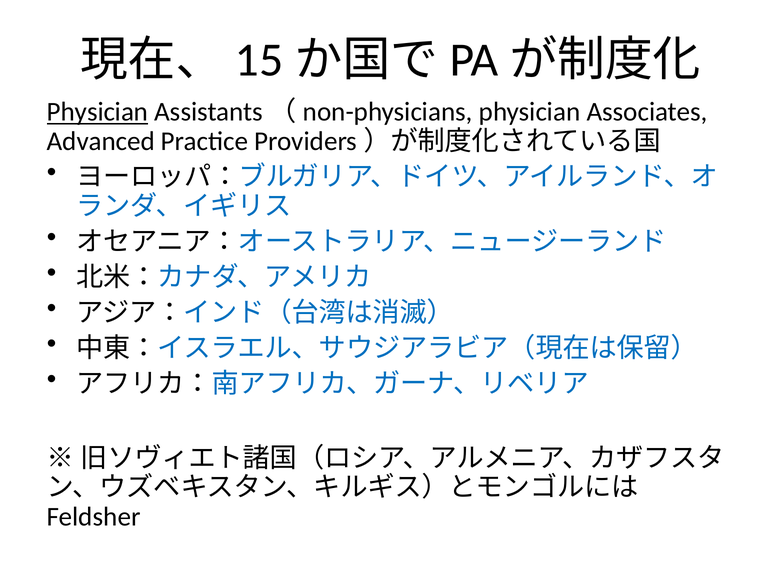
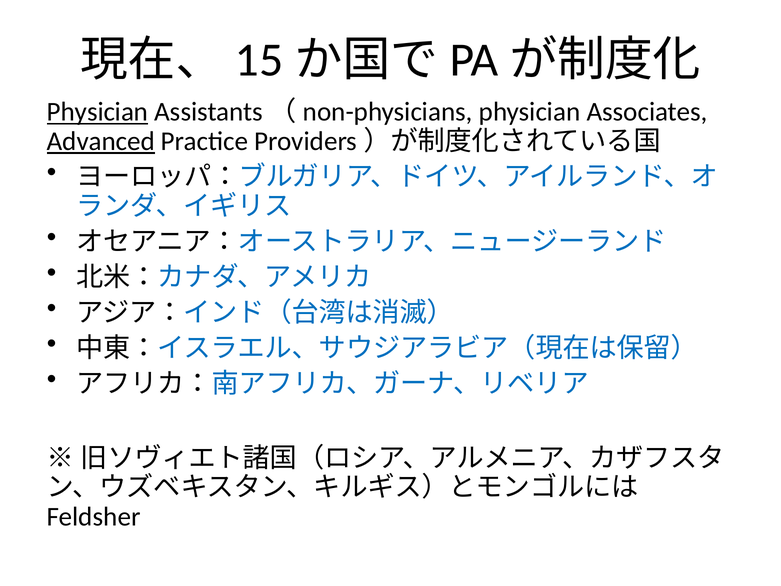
Advanced underline: none -> present
